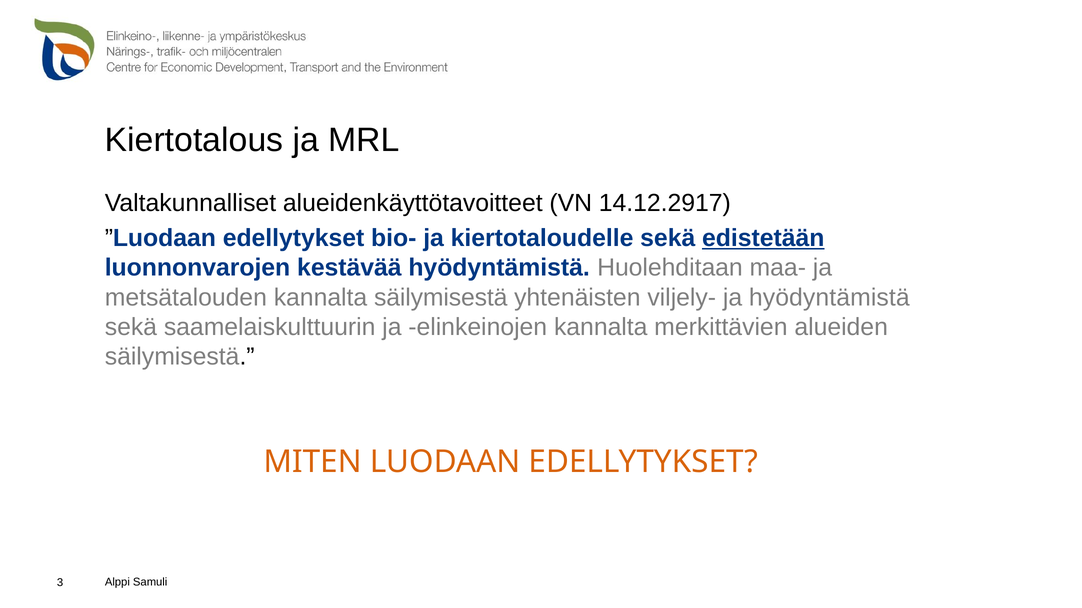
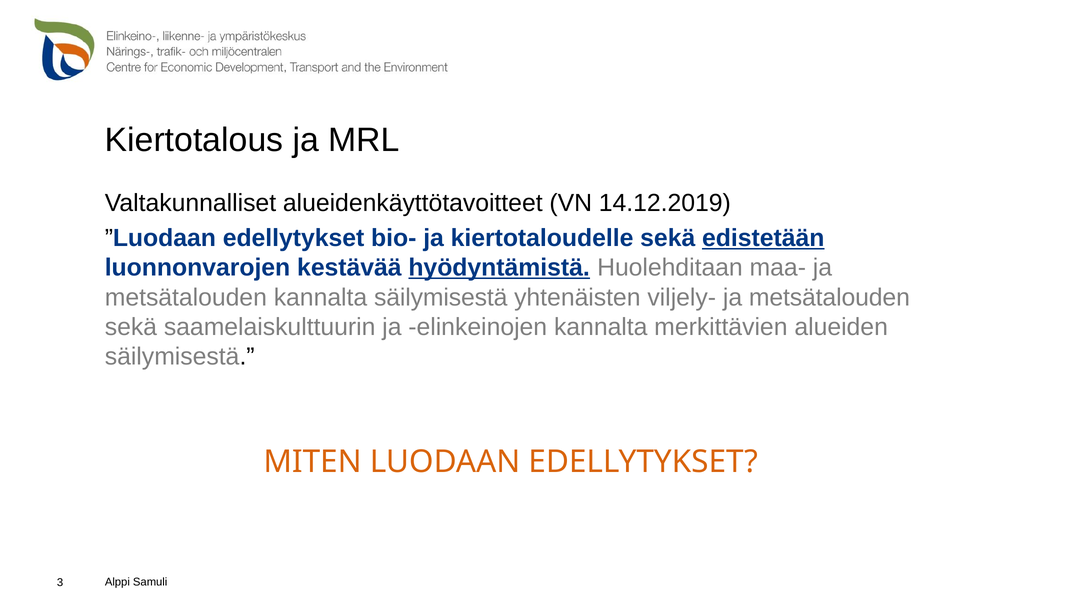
14.12.2917: 14.12.2917 -> 14.12.2019
hyödyntämistä at (499, 268) underline: none -> present
viljely- ja hyödyntämistä: hyödyntämistä -> metsätalouden
